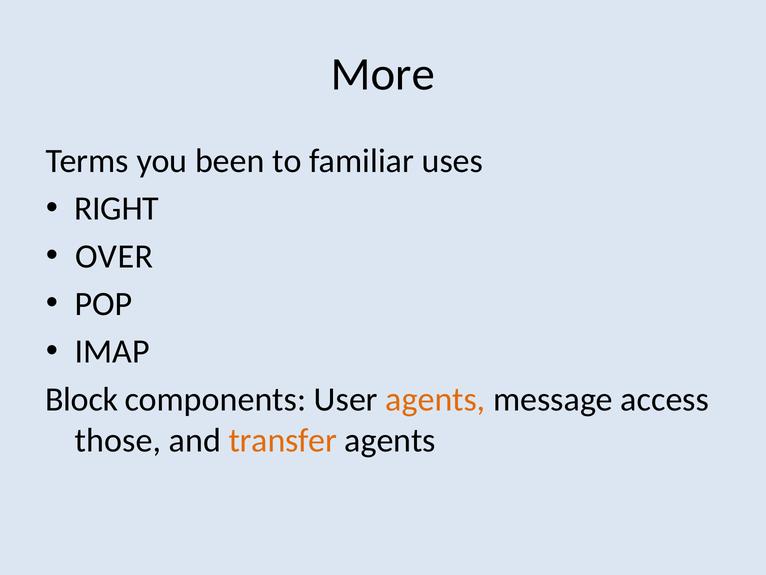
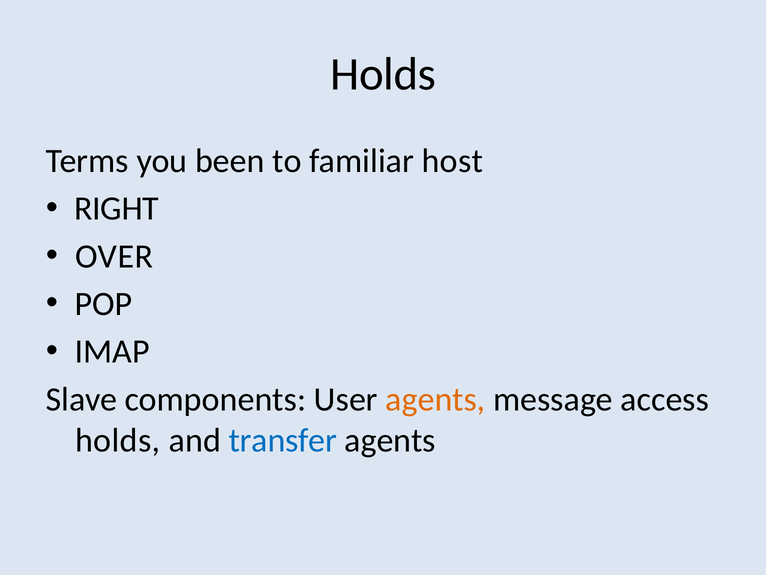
More at (383, 74): More -> Holds
uses: uses -> host
Block: Block -> Slave
those at (118, 440): those -> holds
transfer colour: orange -> blue
